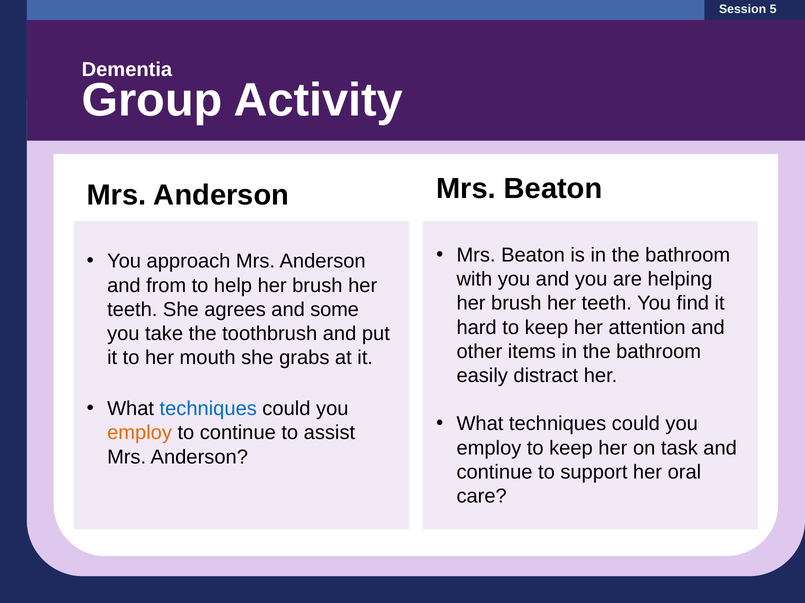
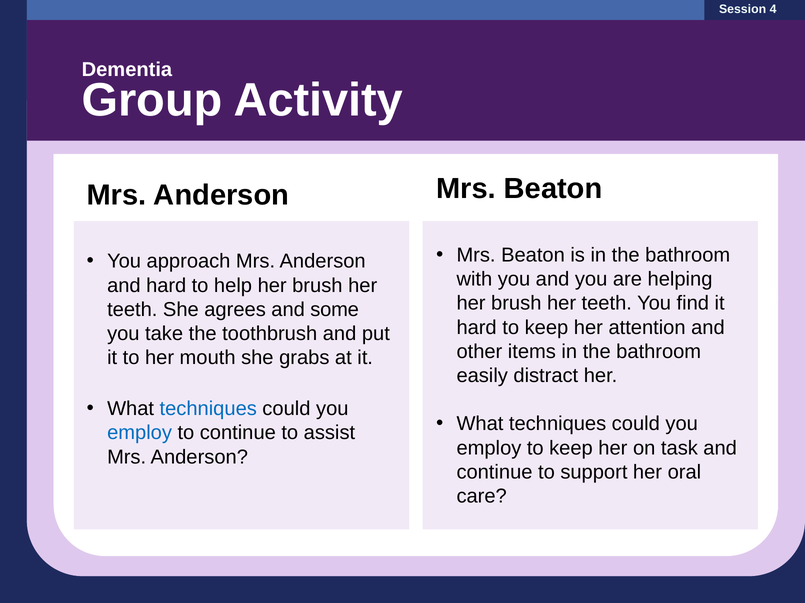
5: 5 -> 4
and from: from -> hard
employ at (140, 433) colour: orange -> blue
